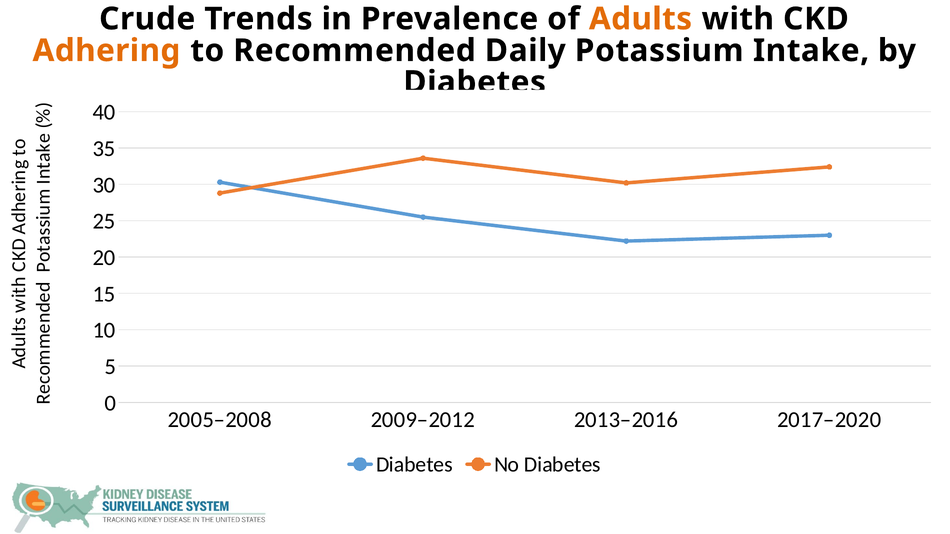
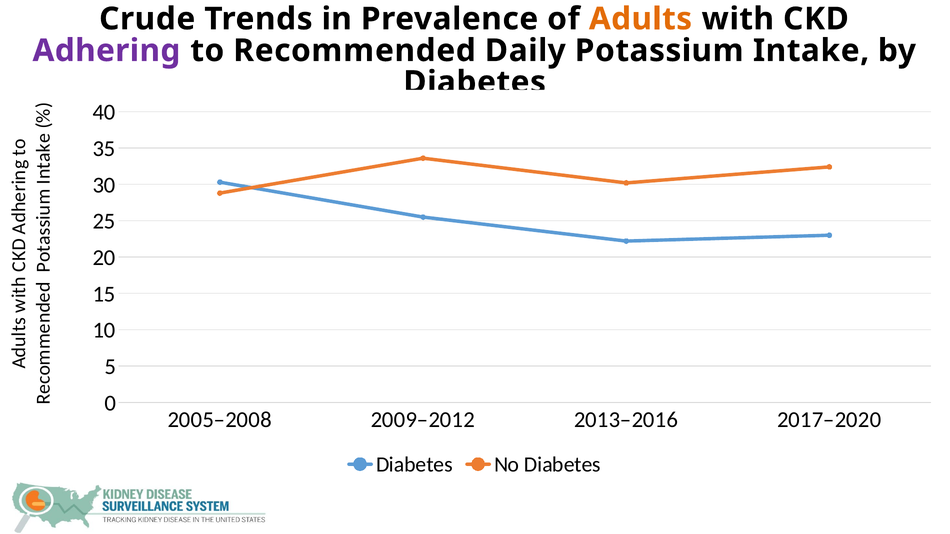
Adhering colour: orange -> purple
